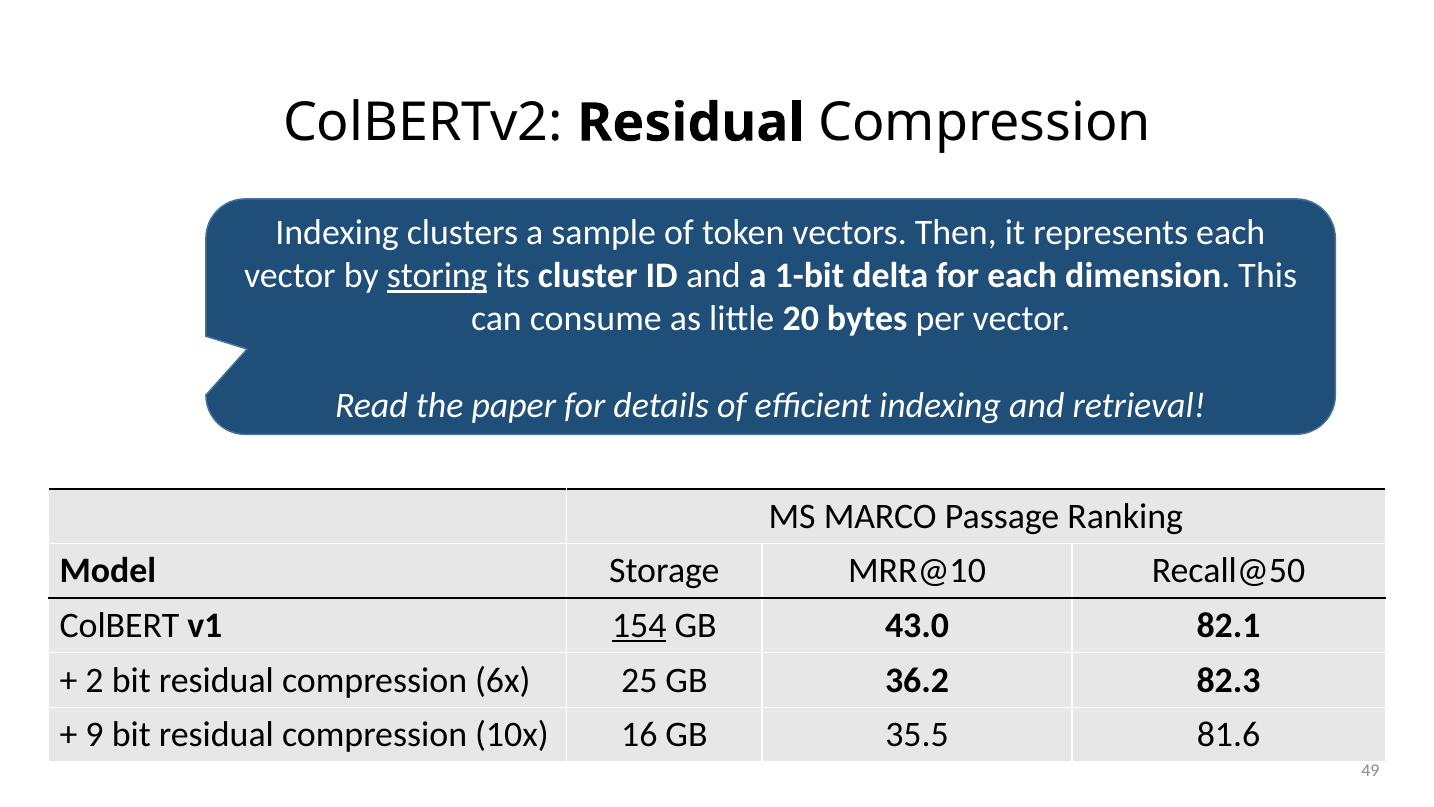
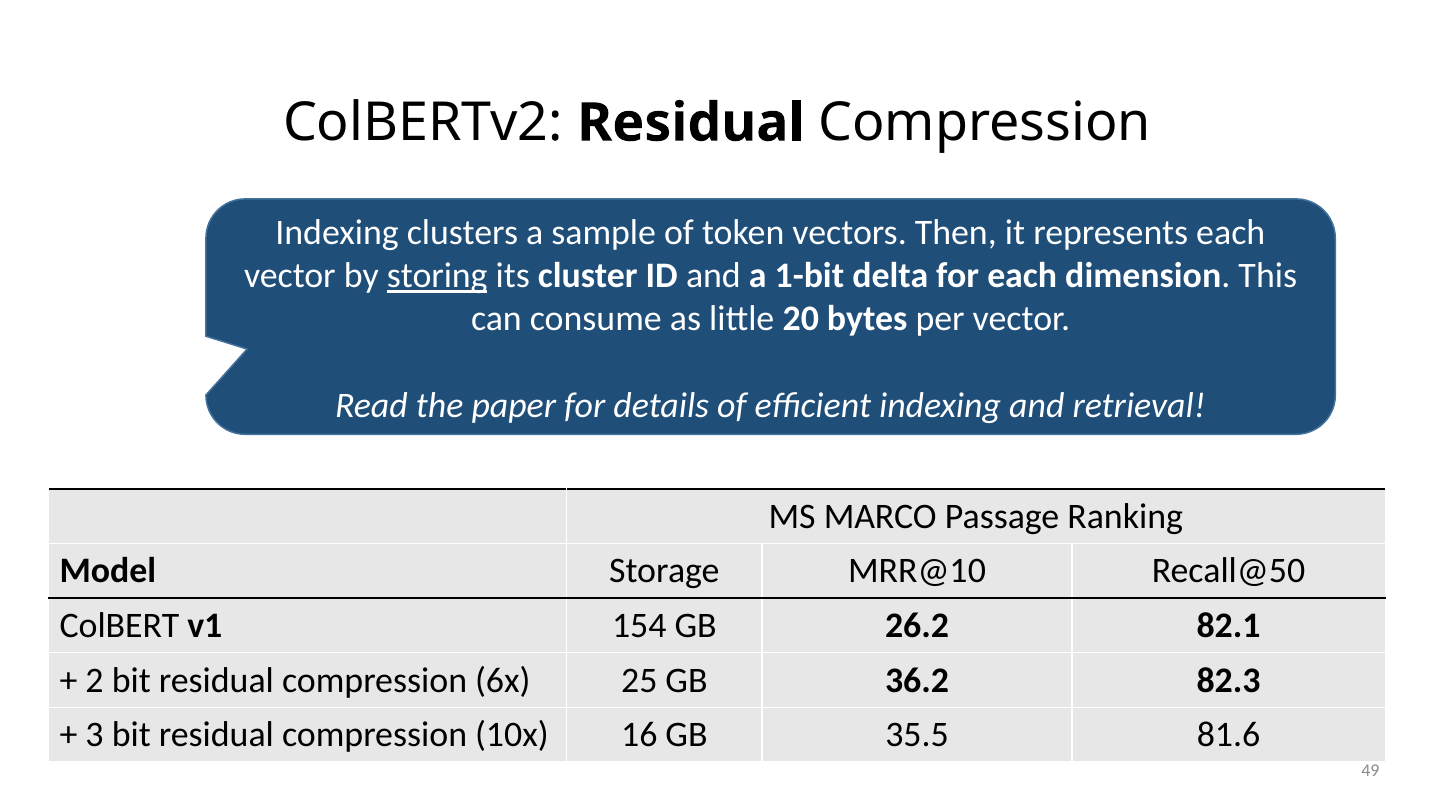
154 underline: present -> none
43.0: 43.0 -> 26.2
9: 9 -> 3
